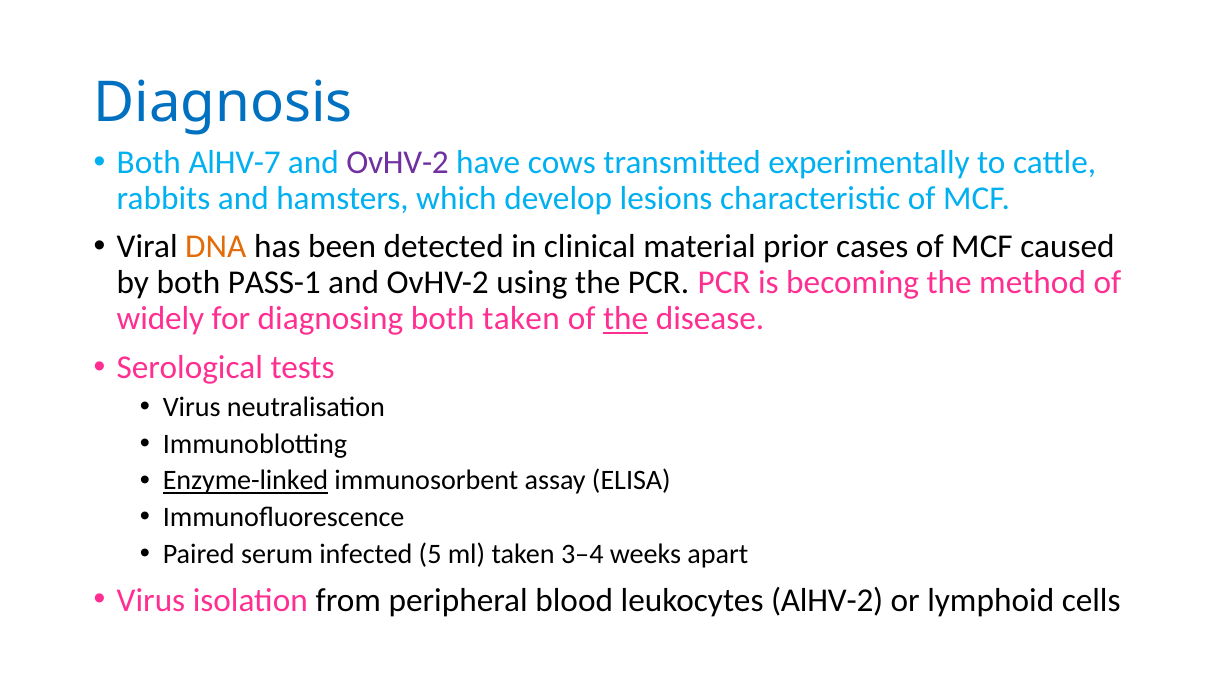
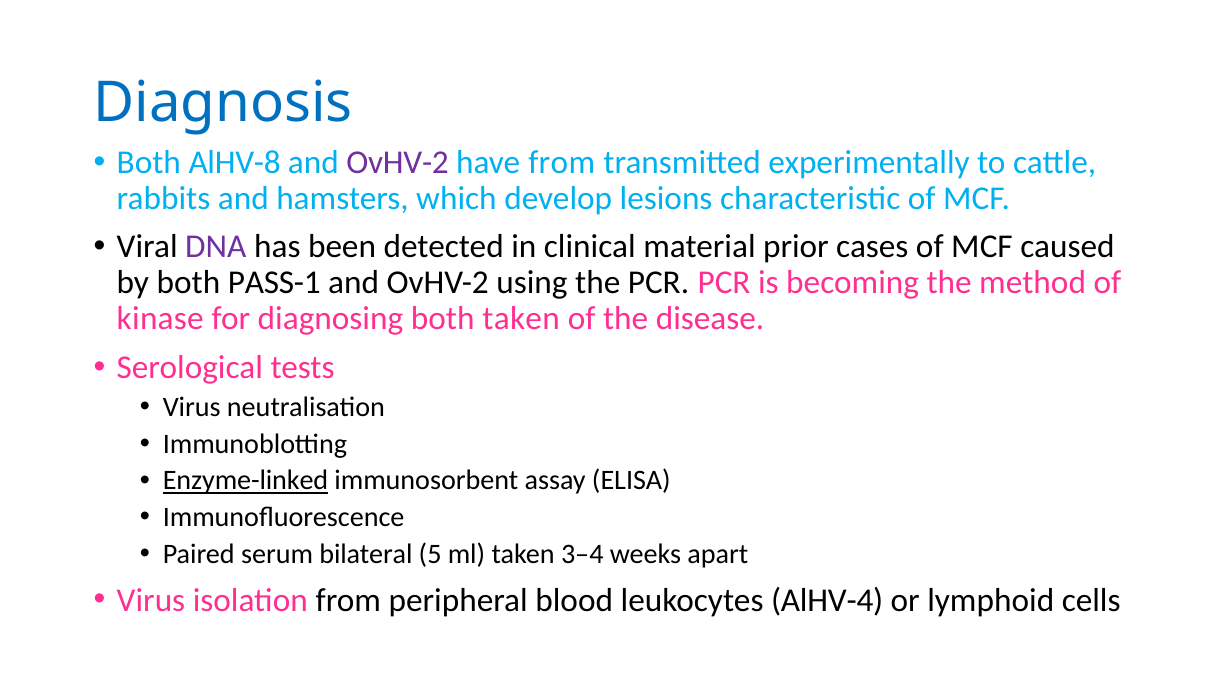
AlHV-7: AlHV-7 -> AlHV-8
have cows: cows -> from
DNA colour: orange -> purple
widely: widely -> kinase
the at (626, 319) underline: present -> none
infected: infected -> bilateral
AlHV-2: AlHV-2 -> AlHV-4
